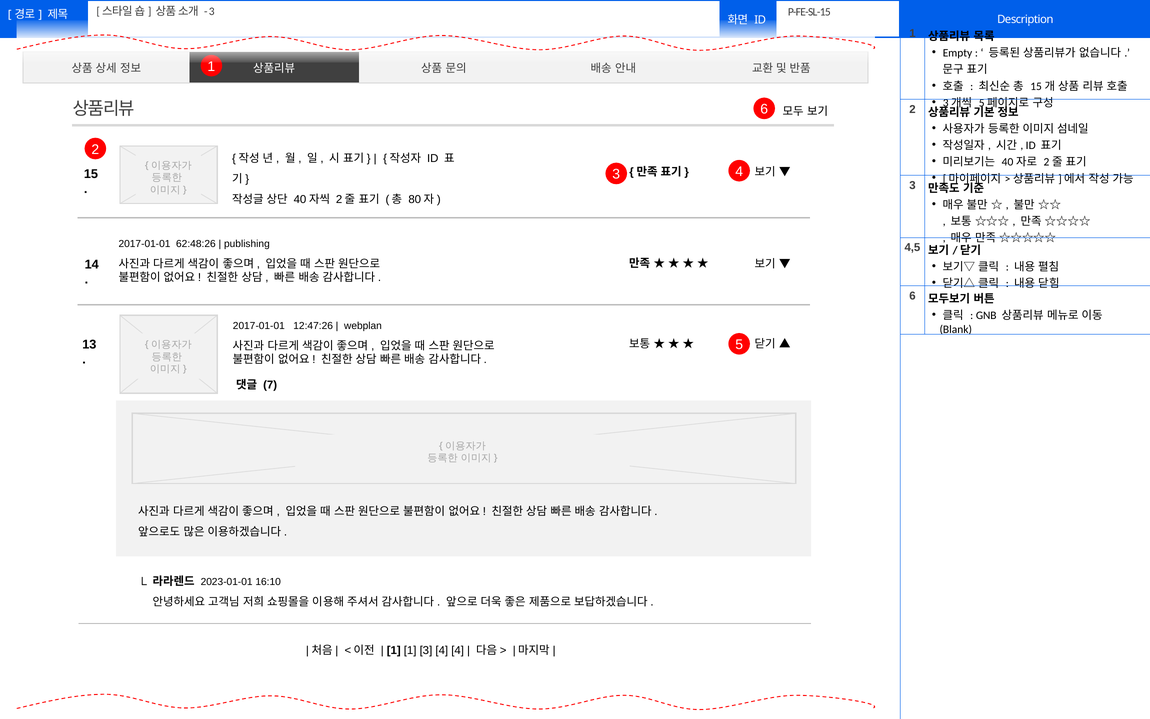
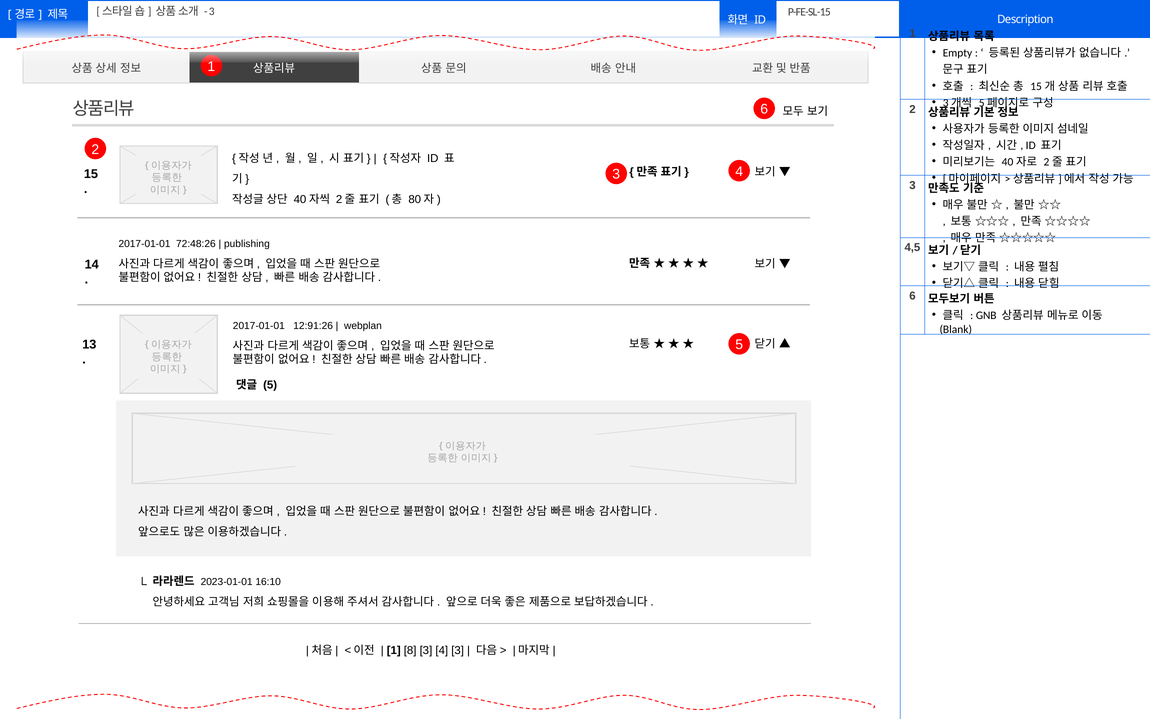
62:48:26: 62:48:26 -> 72:48:26
12:47:26: 12:47:26 -> 12:91:26
7 at (270, 385): 7 -> 5
1 1: 1 -> 8
4 4: 4 -> 3
